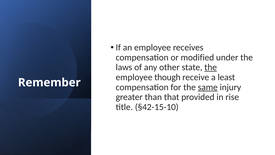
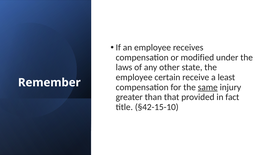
the at (211, 67) underline: present -> none
though: though -> certain
rise: rise -> fact
